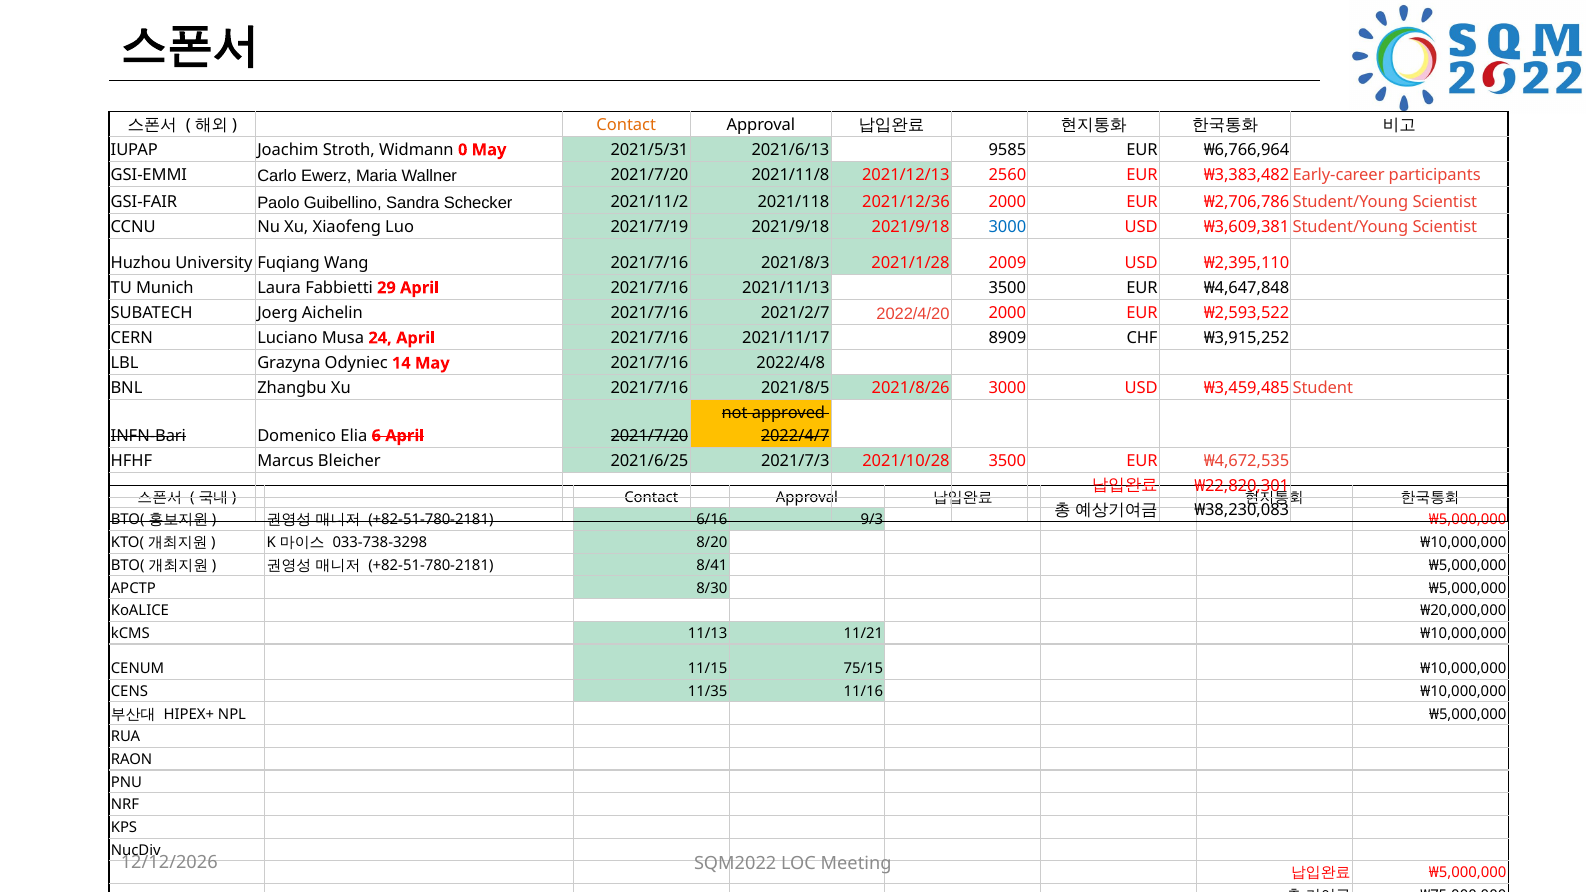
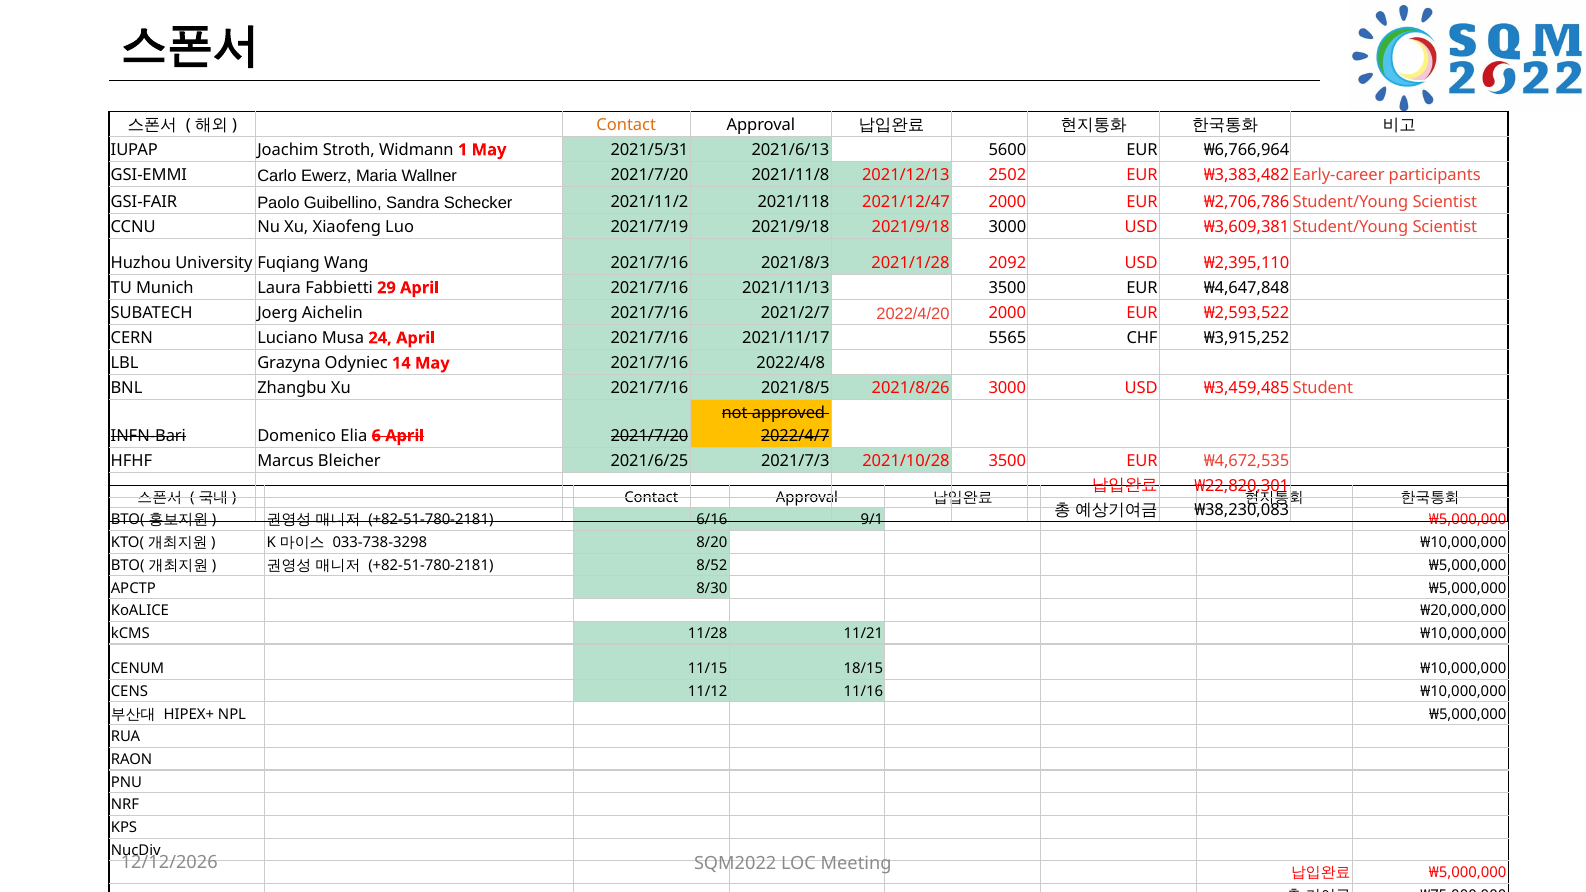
0: 0 -> 1
9585: 9585 -> 5600
2560: 2560 -> 2502
2021/12/36: 2021/12/36 -> 2021/12/47
3000 at (1007, 227) colour: blue -> black
2009: 2009 -> 2092
8909: 8909 -> 5565
9/3: 9/3 -> 9/1
8/41: 8/41 -> 8/52
11/13: 11/13 -> 11/28
75/15: 75/15 -> 18/15
11/35: 11/35 -> 11/12
